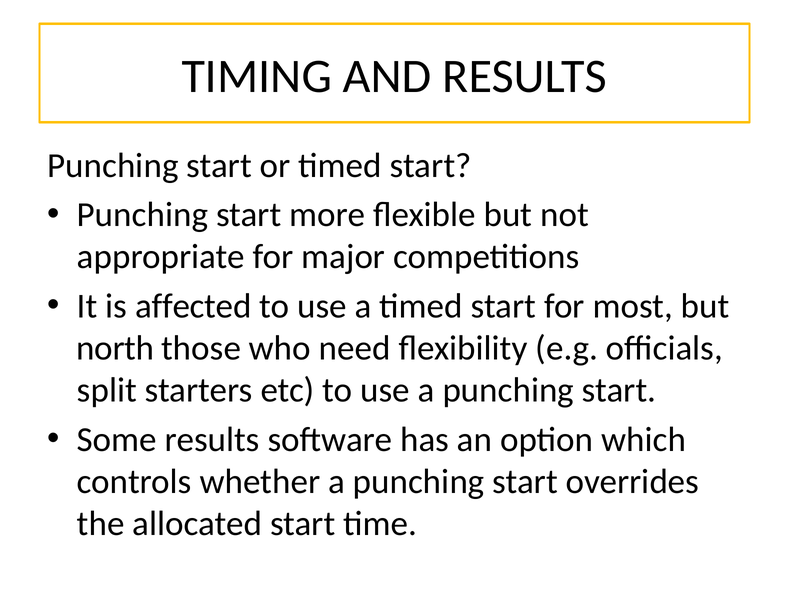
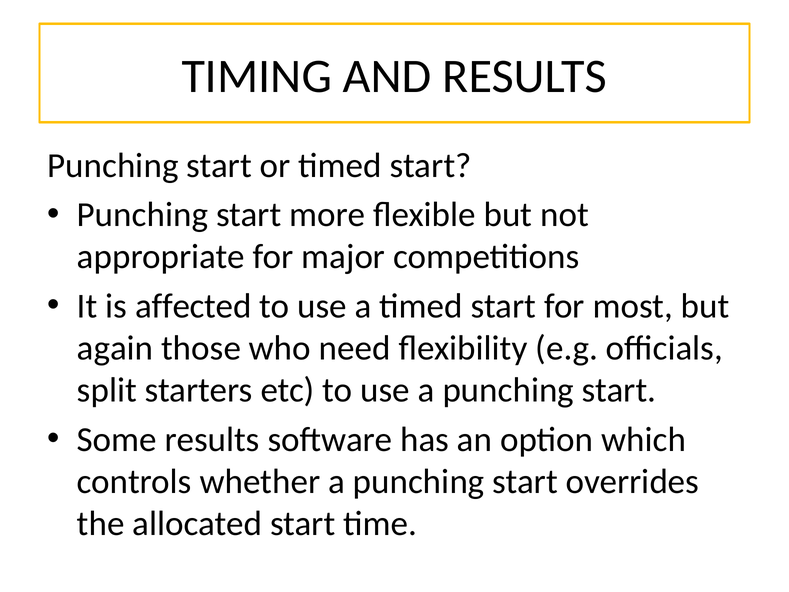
north: north -> again
